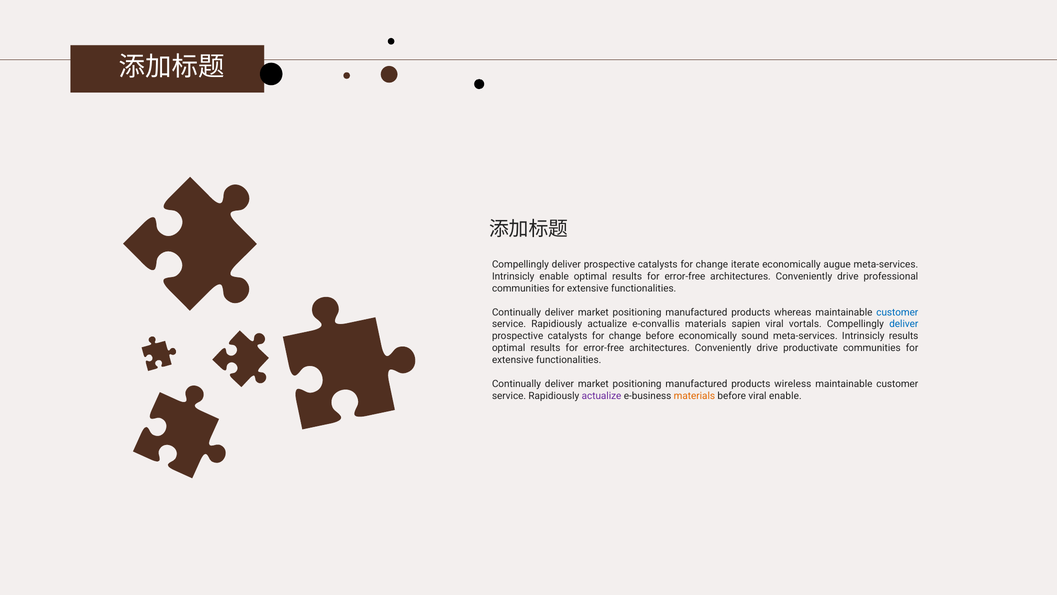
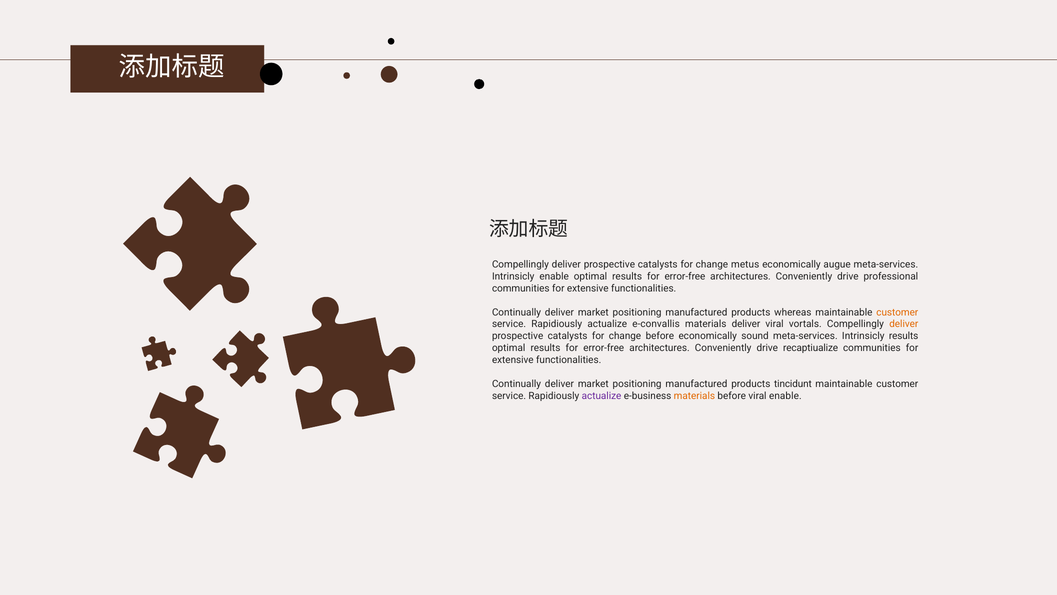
iterate: iterate -> metus
customer at (897, 312) colour: blue -> orange
materials sapien: sapien -> deliver
deliver at (904, 324) colour: blue -> orange
productivate: productivate -> recaptiualize
wireless: wireless -> tincidunt
